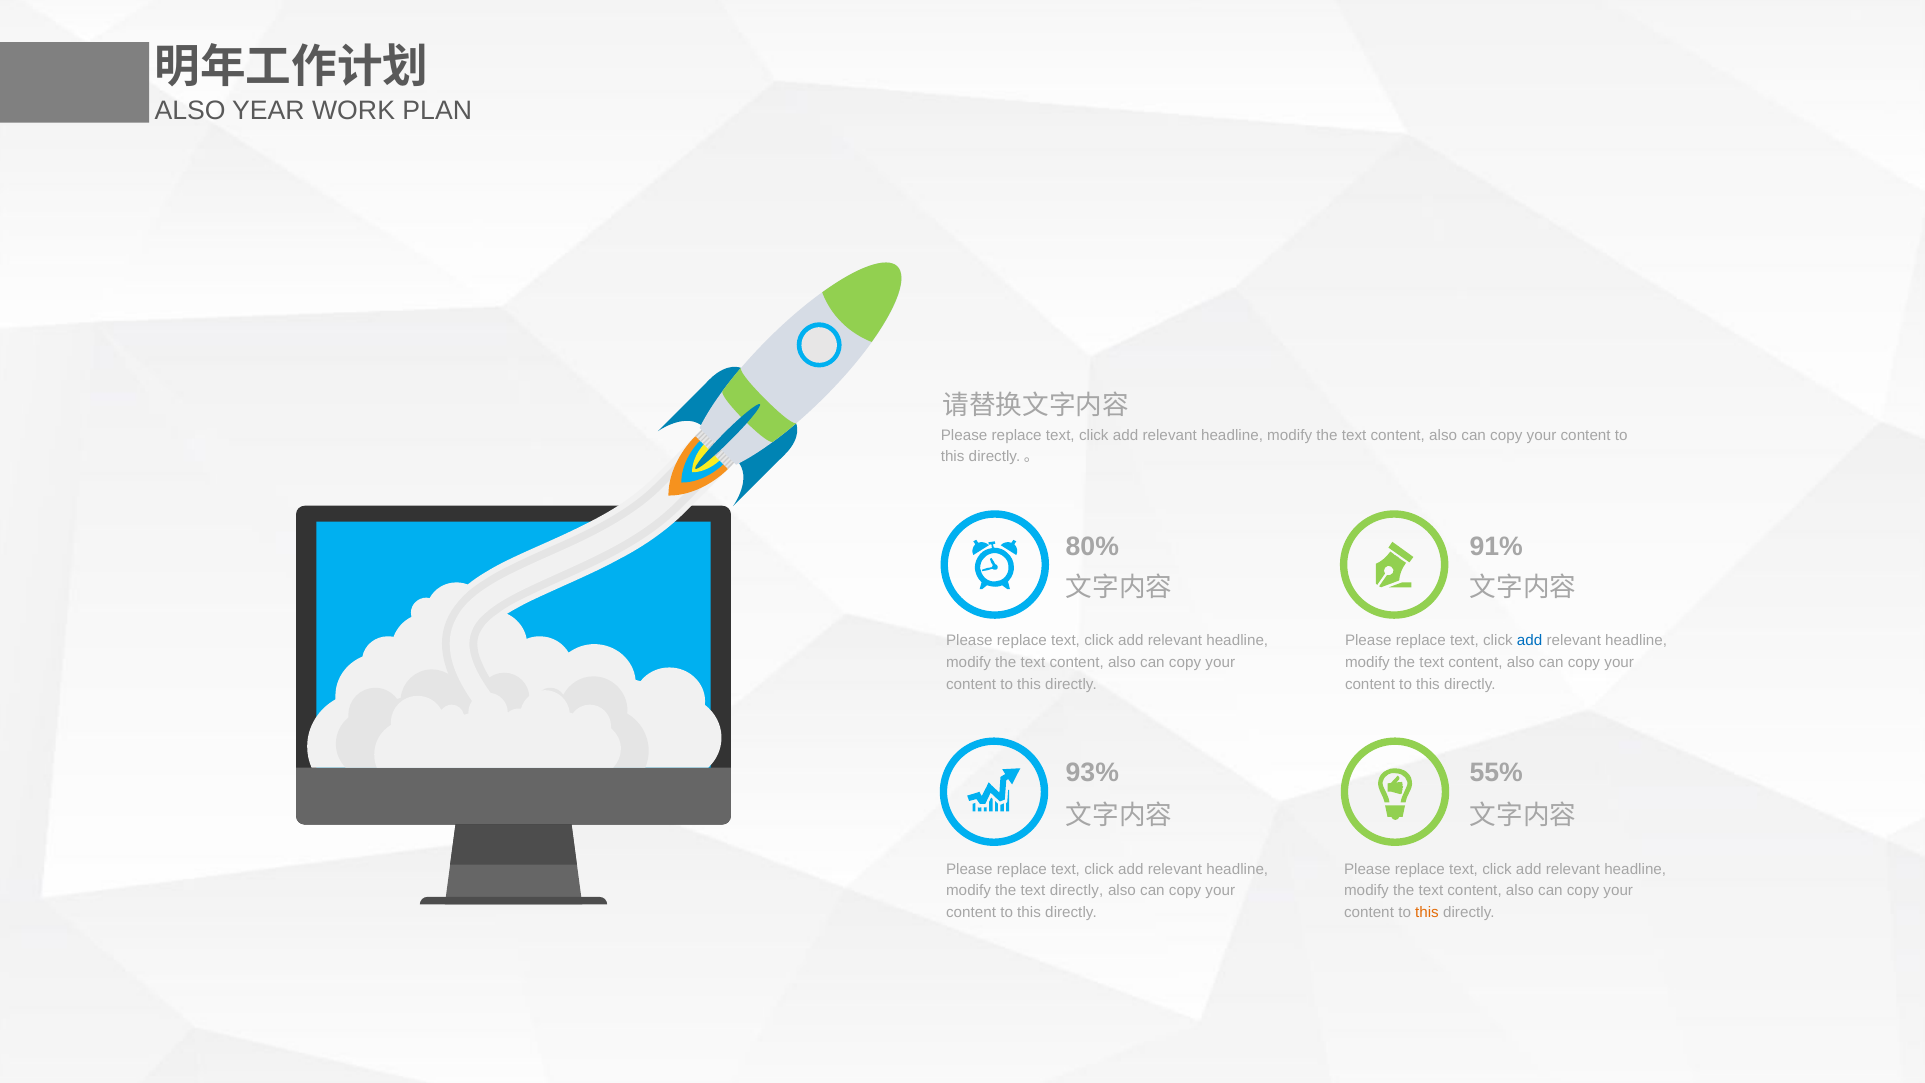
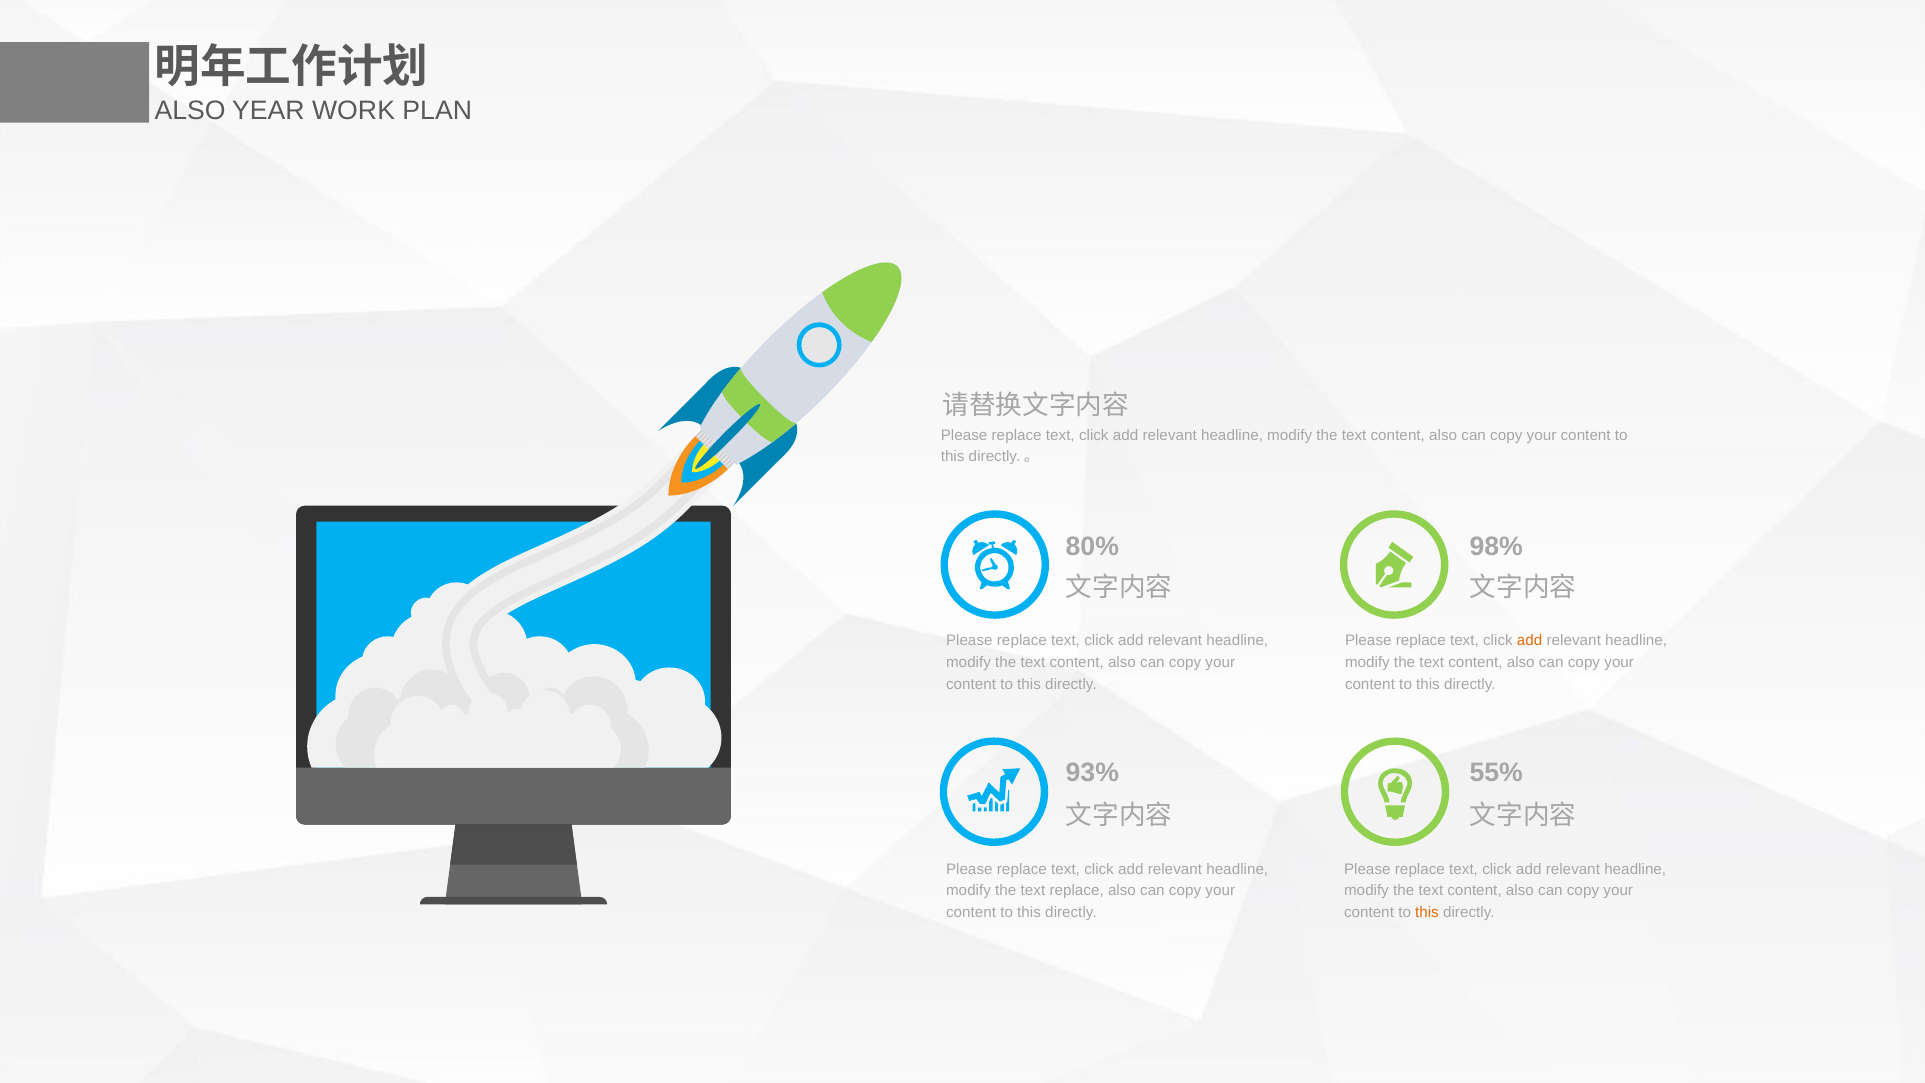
91%: 91% -> 98%
add at (1530, 641) colour: blue -> orange
text directly: directly -> replace
